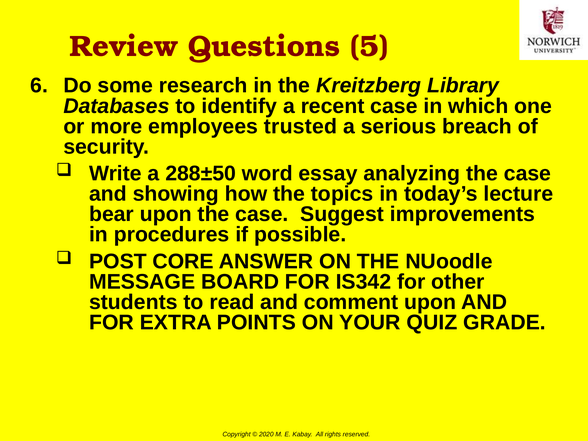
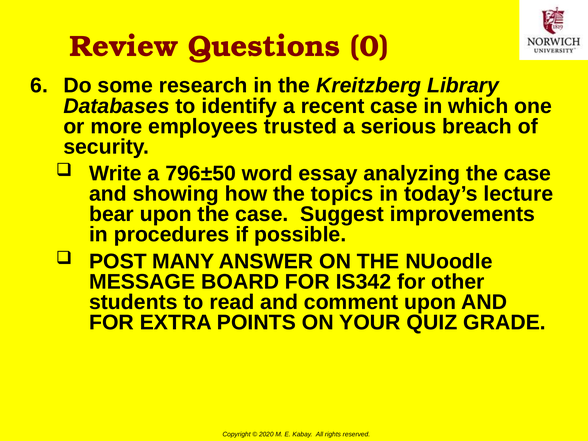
5: 5 -> 0
288±50: 288±50 -> 796±50
CORE: CORE -> MANY
